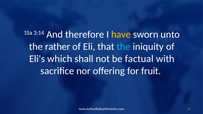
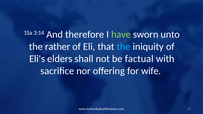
have colour: yellow -> light green
which: which -> elders
fruit: fruit -> wife
